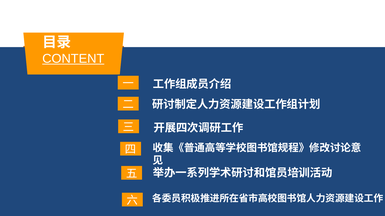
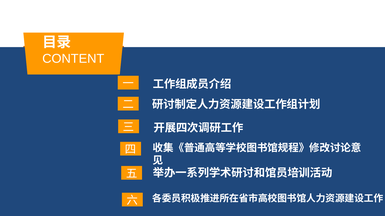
CONTENT underline: present -> none
